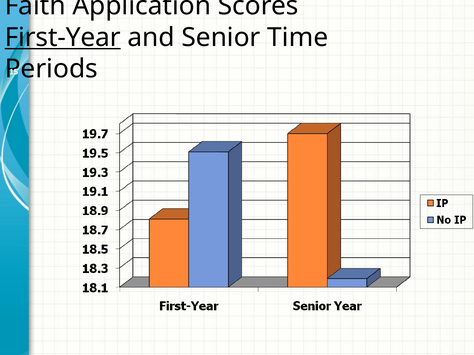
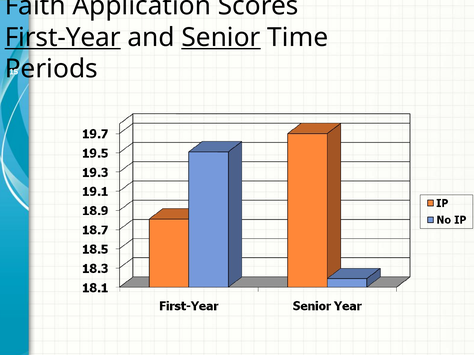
Senior underline: none -> present
